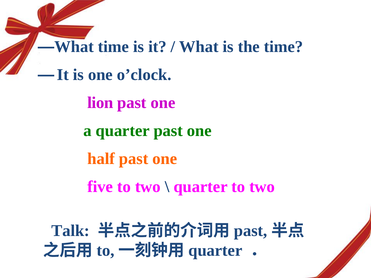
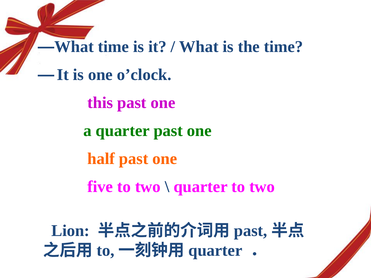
lion: lion -> this
Talk: Talk -> Lion
